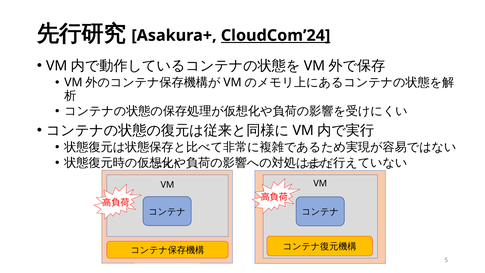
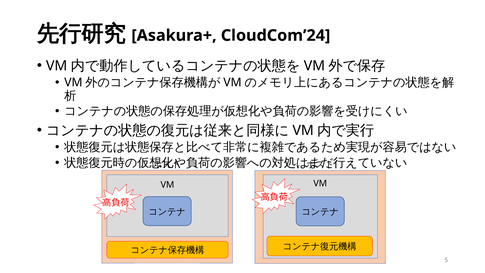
CloudCom’24 underline: present -> none
